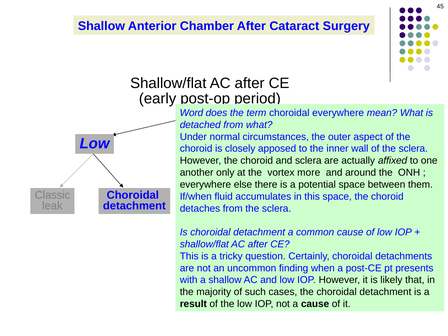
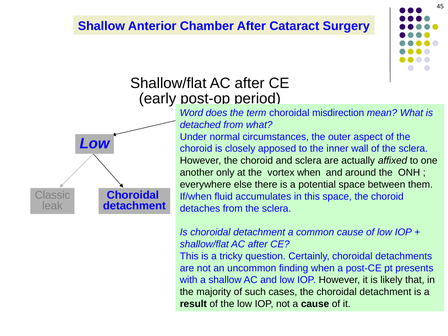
choroidal everywhere: everywhere -> misdirection
vortex more: more -> when
